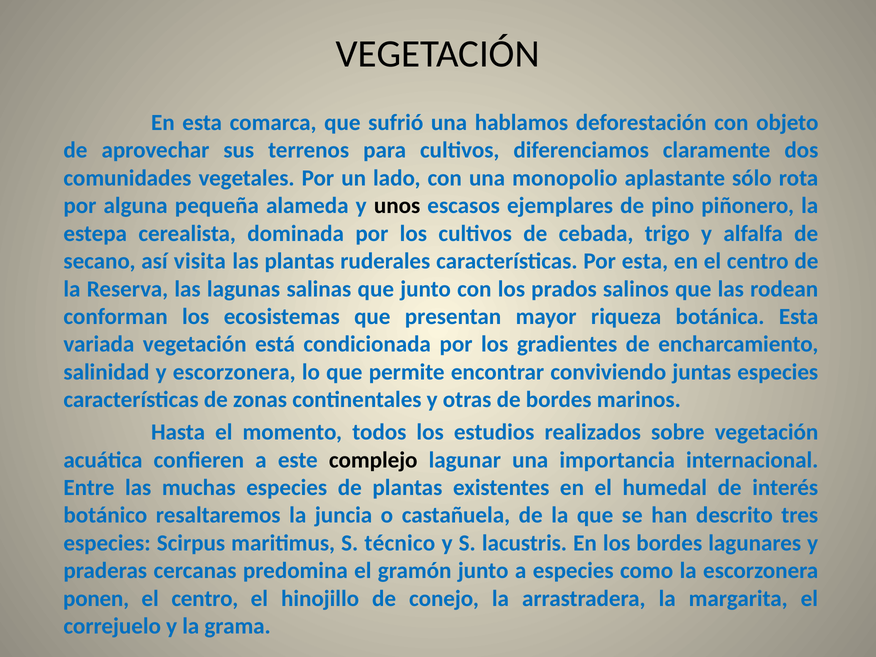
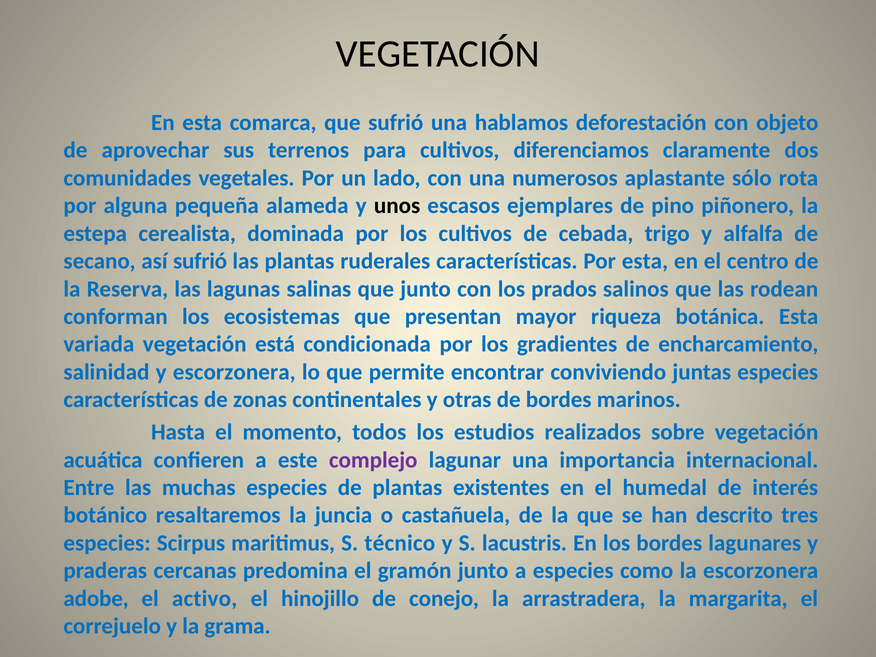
monopolio: monopolio -> numerosos
así visita: visita -> sufrió
complejo colour: black -> purple
ponen: ponen -> adobe
centro at (205, 599): centro -> activo
